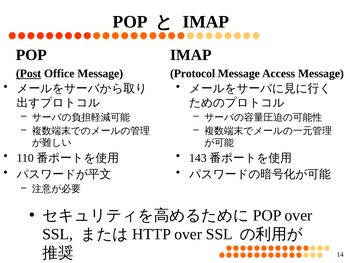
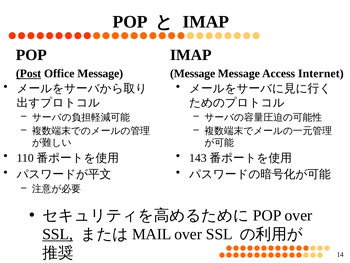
Protocol at (193, 73): Protocol -> Message
Access Message: Message -> Internet
SSL at (58, 234) underline: none -> present
HTTP: HTTP -> MAIL
